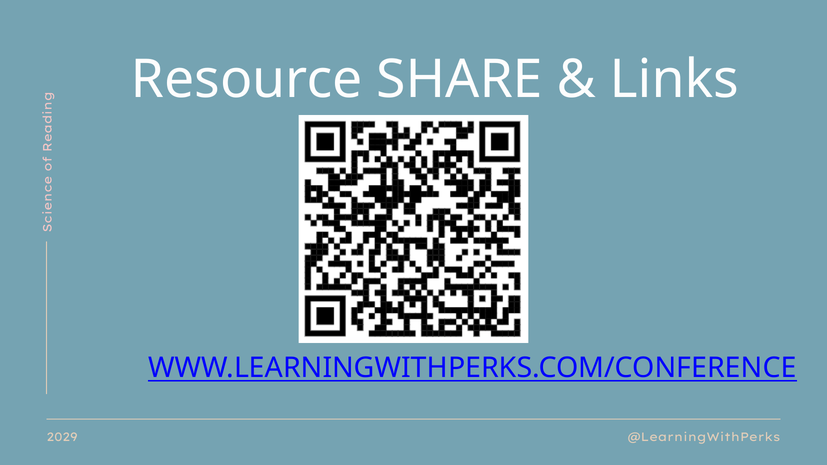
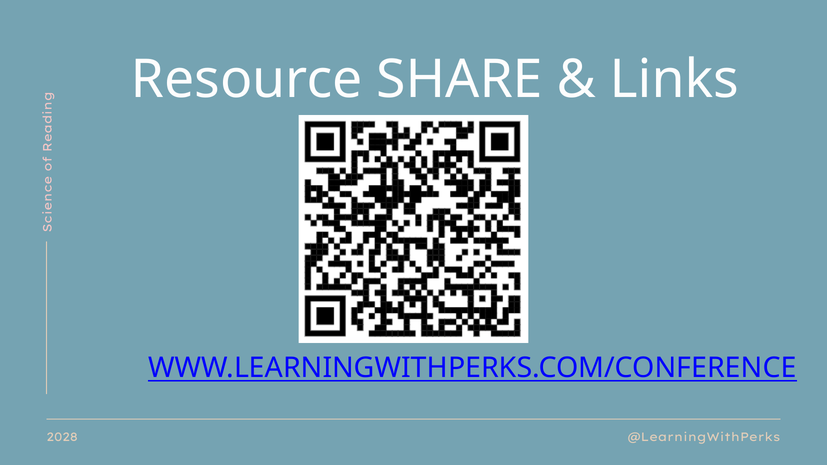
2029: 2029 -> 2028
